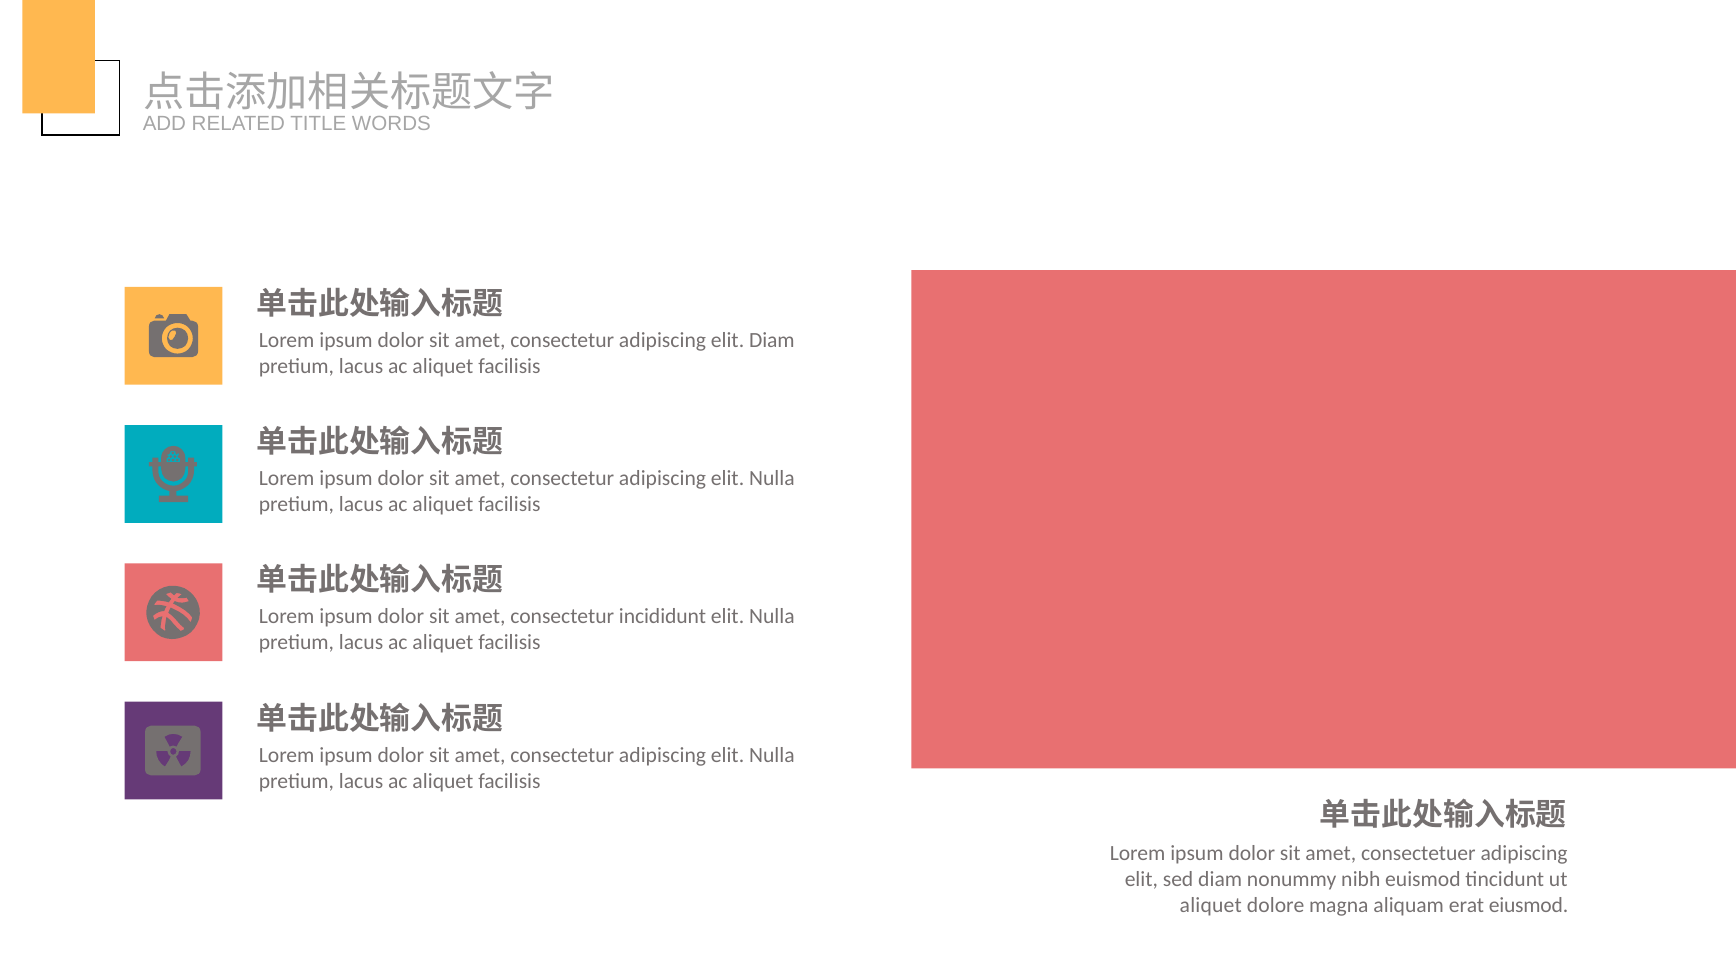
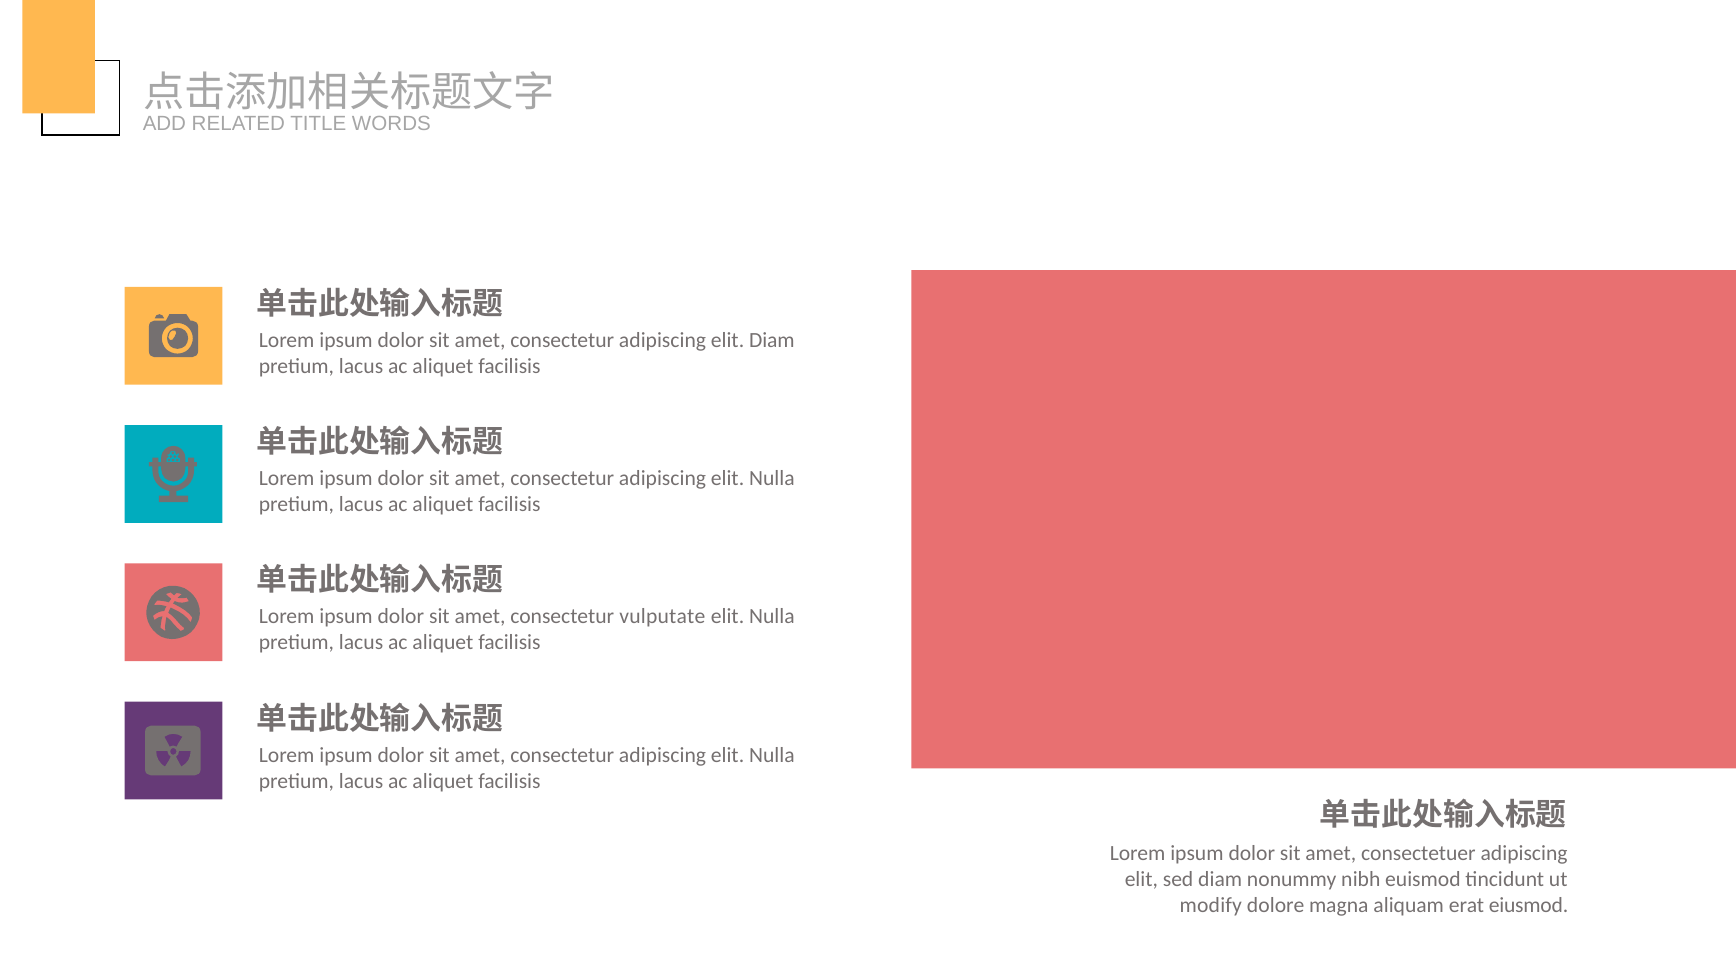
incididunt: incididunt -> vulputate
aliquet at (1211, 905): aliquet -> modify
